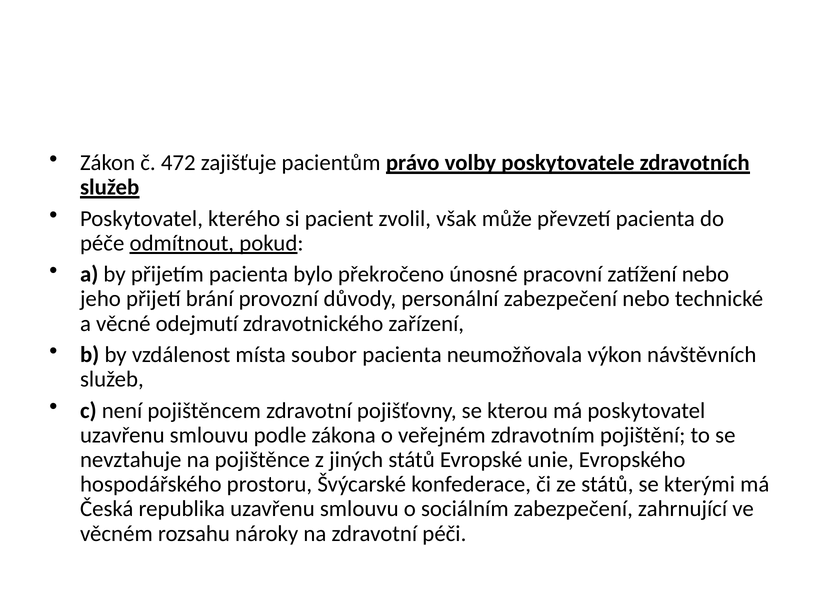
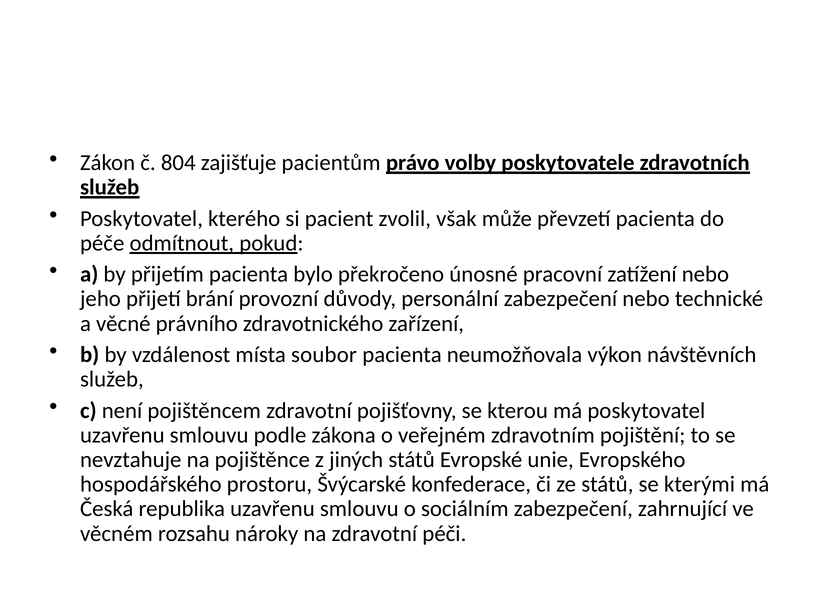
472: 472 -> 804
odejmutí: odejmutí -> právního
